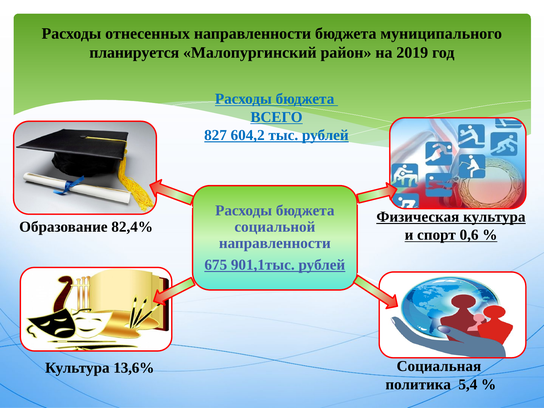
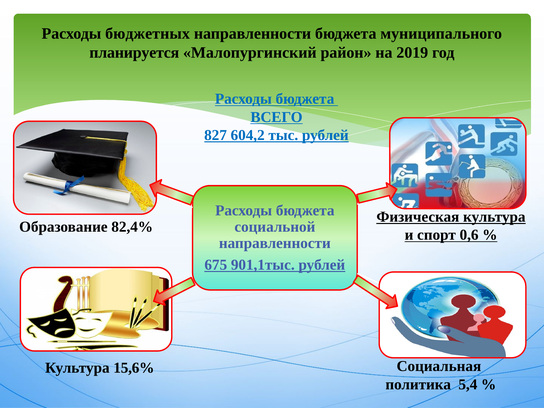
отнесенных: отнесенных -> бюджетных
13,6%: 13,6% -> 15,6%
